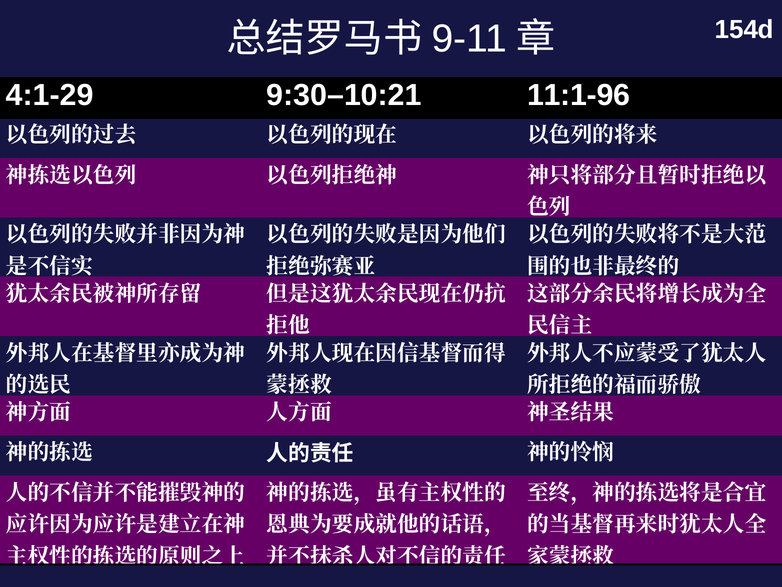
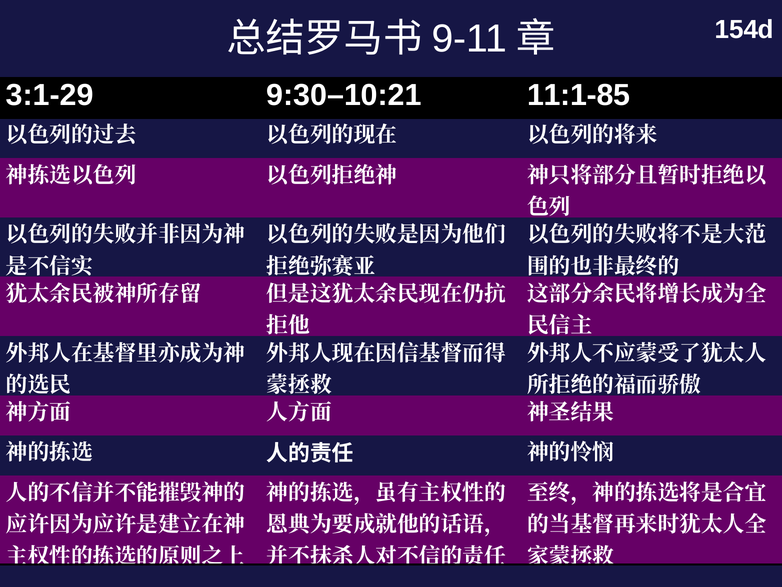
4:1-29: 4:1-29 -> 3:1-29
11:1-96: 11:1-96 -> 11:1-85
